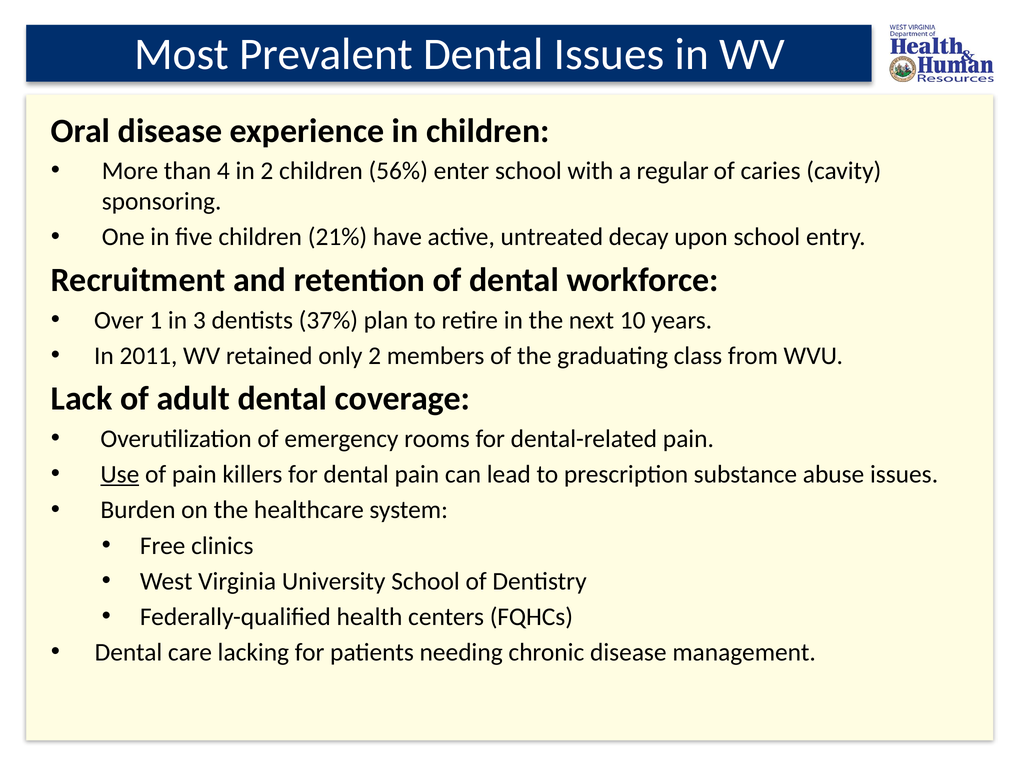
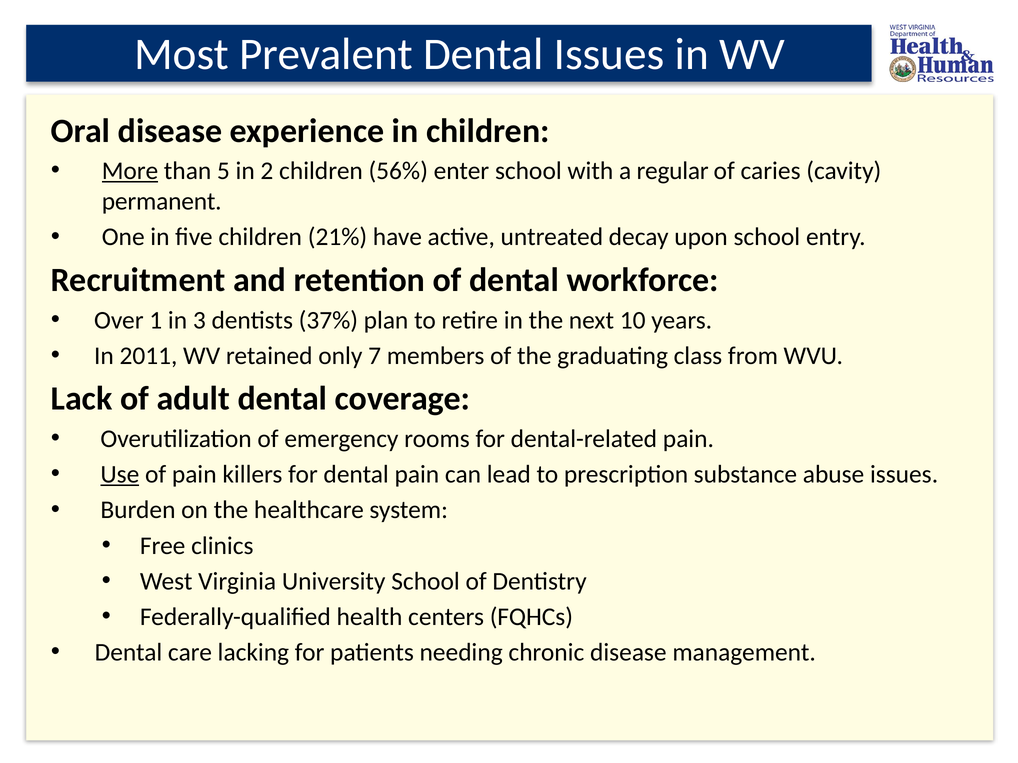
More underline: none -> present
4: 4 -> 5
sponsoring: sponsoring -> permanent
only 2: 2 -> 7
